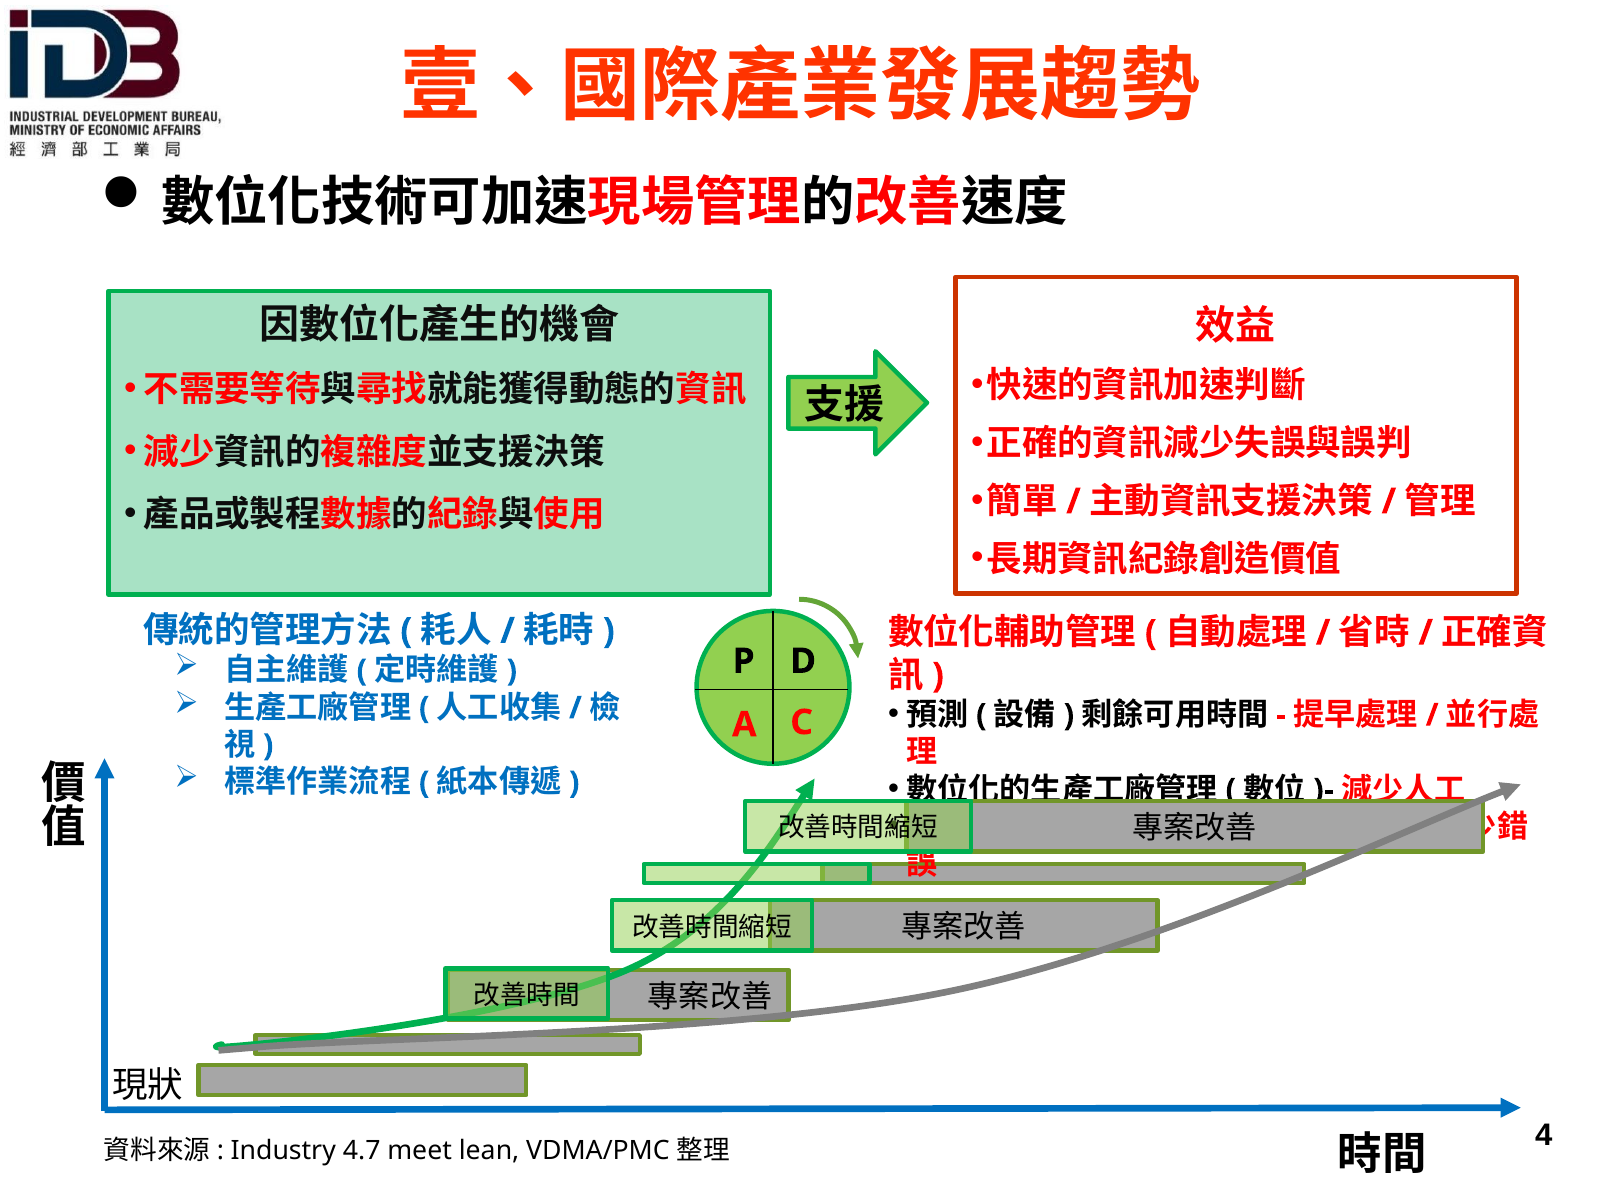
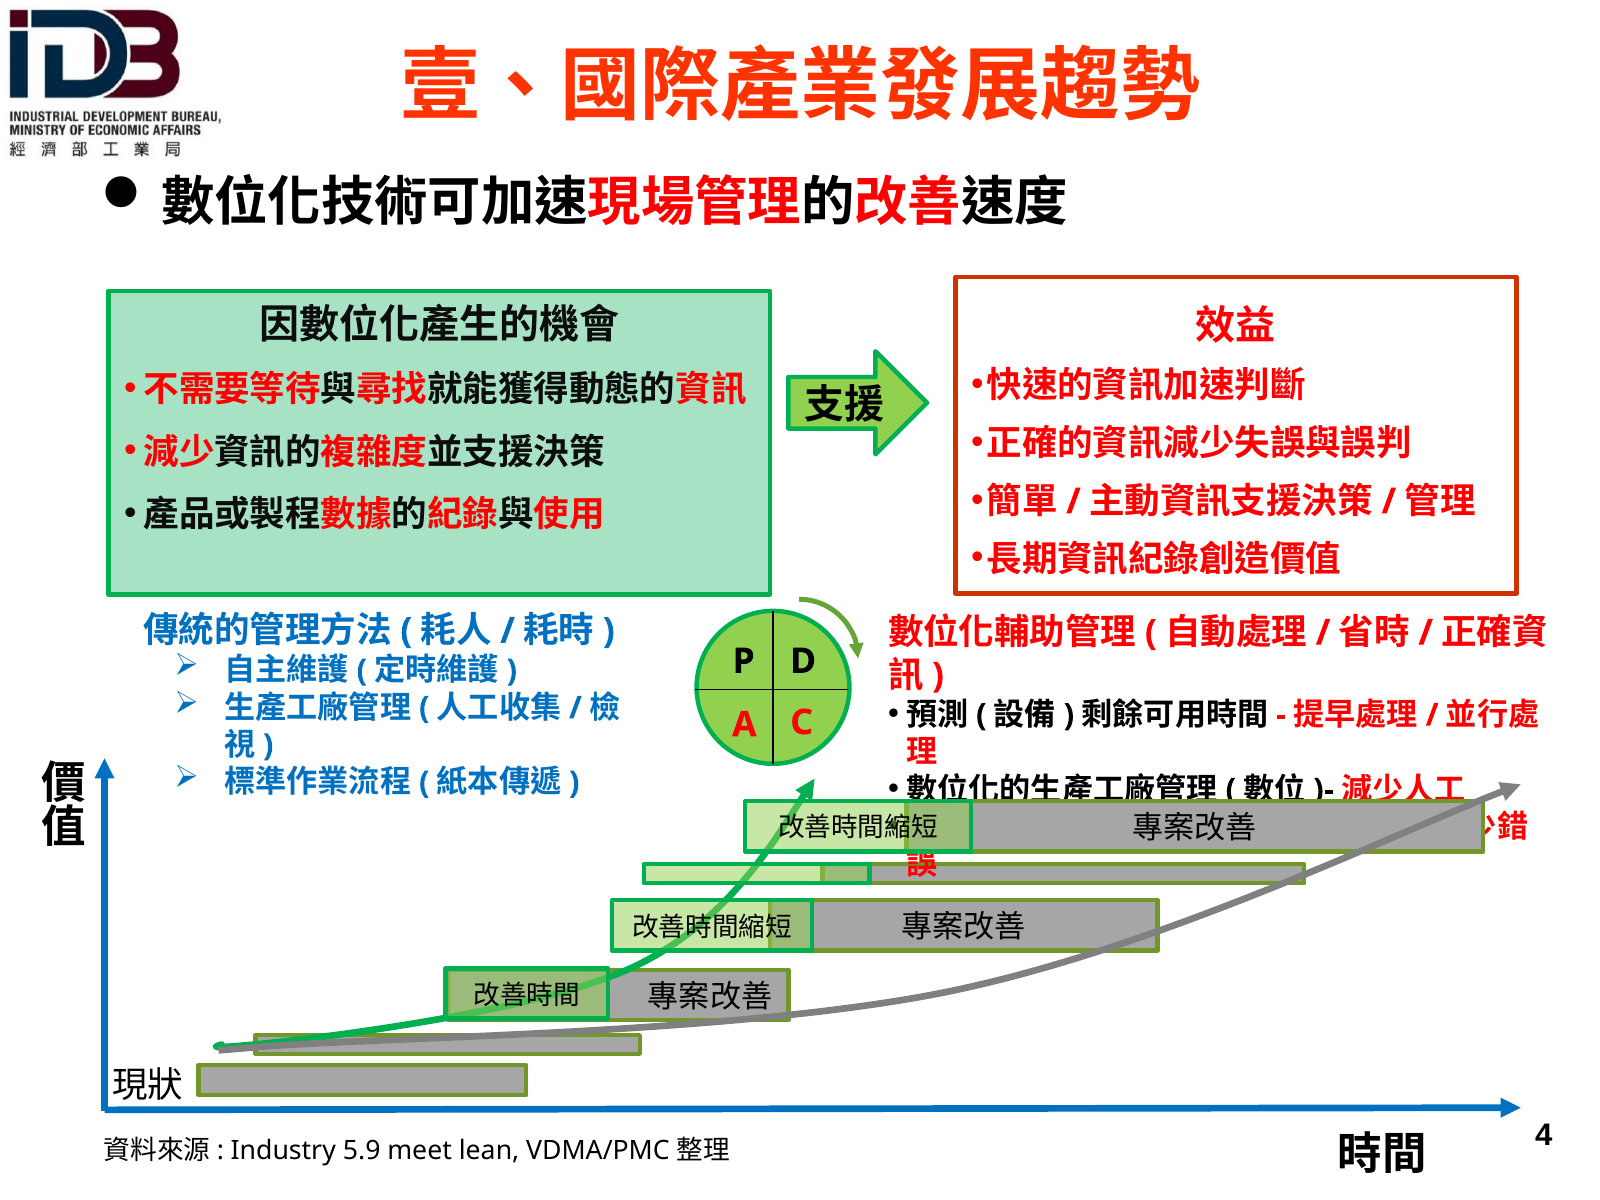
4.7: 4.7 -> 5.9
